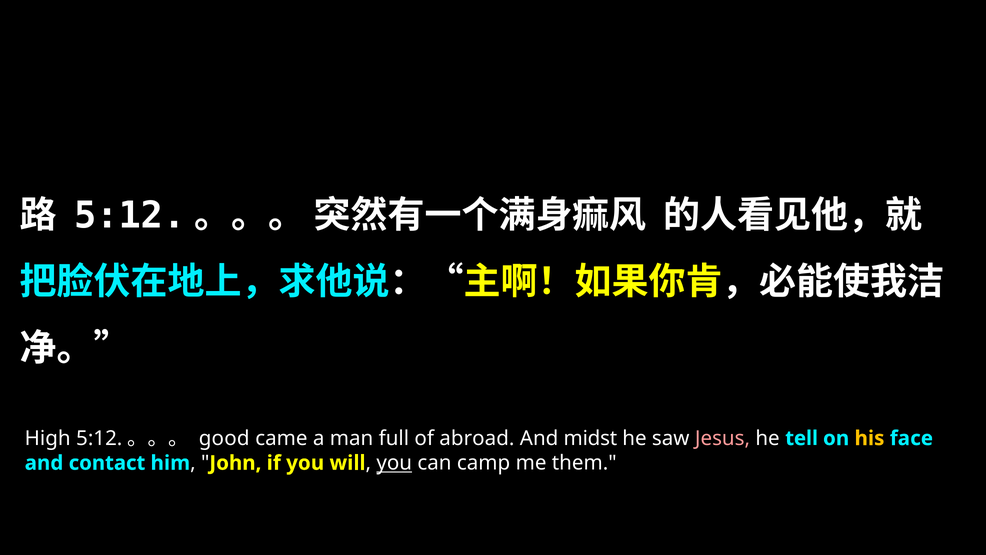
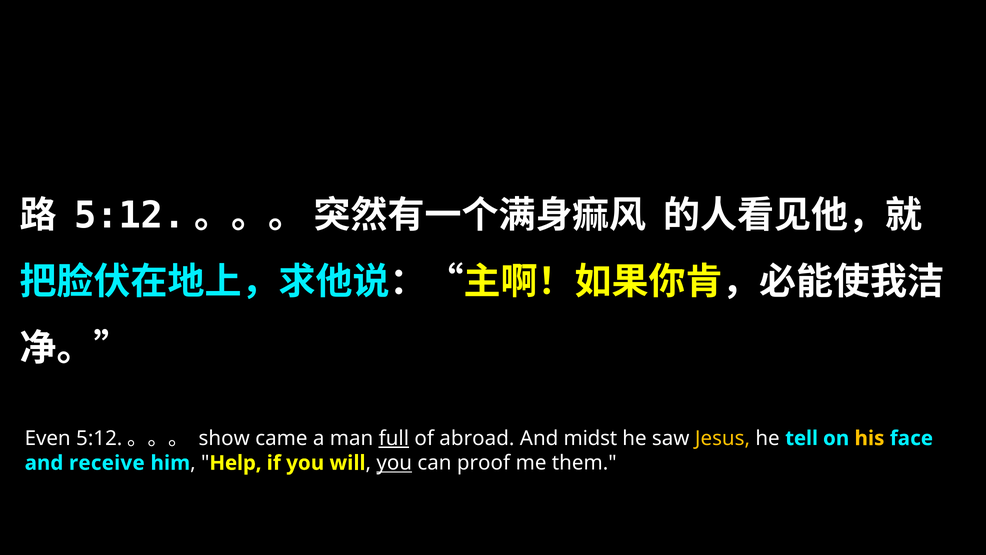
High: High -> Even
good: good -> show
full underline: none -> present
Jesus colour: pink -> yellow
contact: contact -> receive
John: John -> Help
camp: camp -> proof
